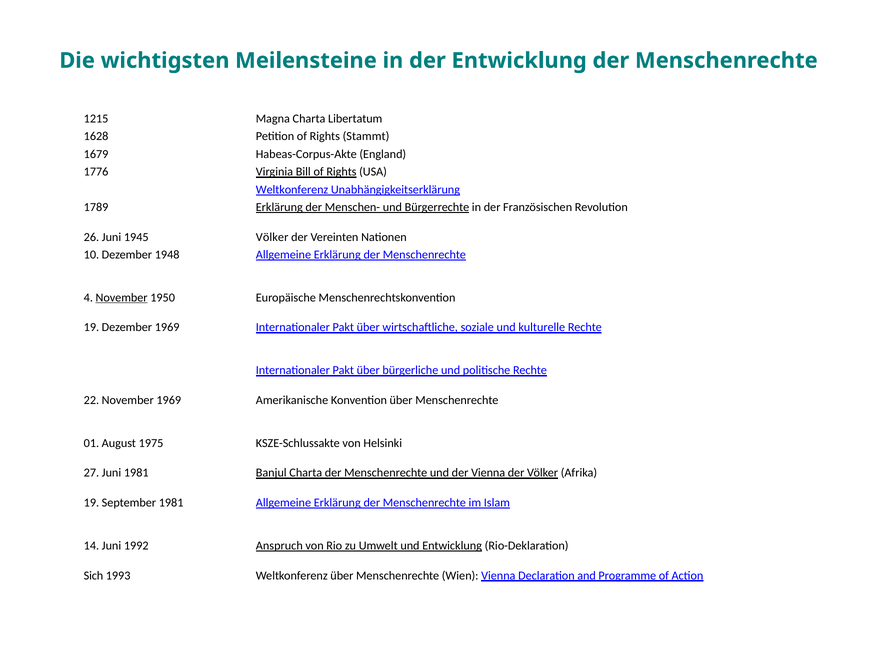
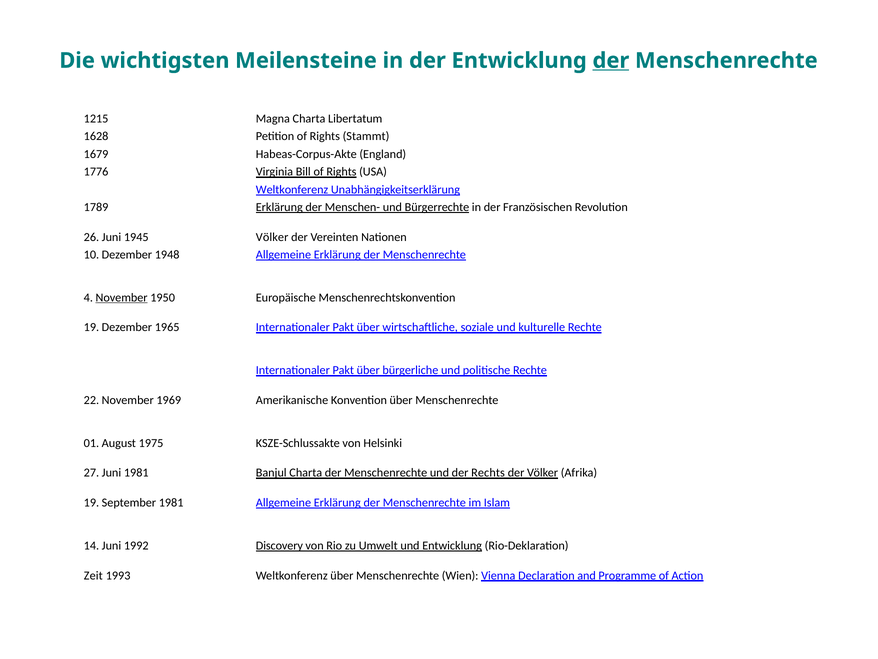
der at (611, 61) underline: none -> present
Dezember 1969: 1969 -> 1965
der Vienna: Vienna -> Rechts
Anspruch: Anspruch -> Discovery
Sich: Sich -> Zeit
